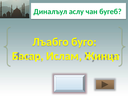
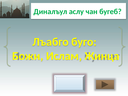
Басар: Басар -> Божи
